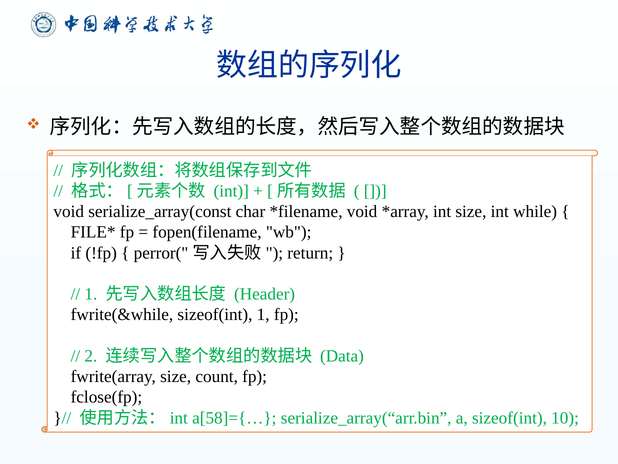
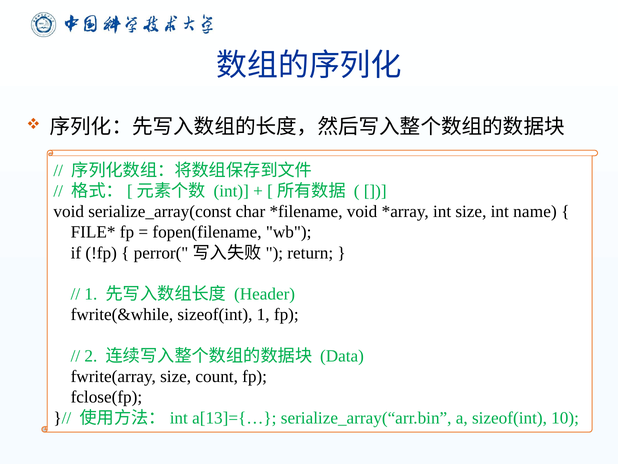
while: while -> name
a[58]={…: a[58]={… -> a[13]={…
